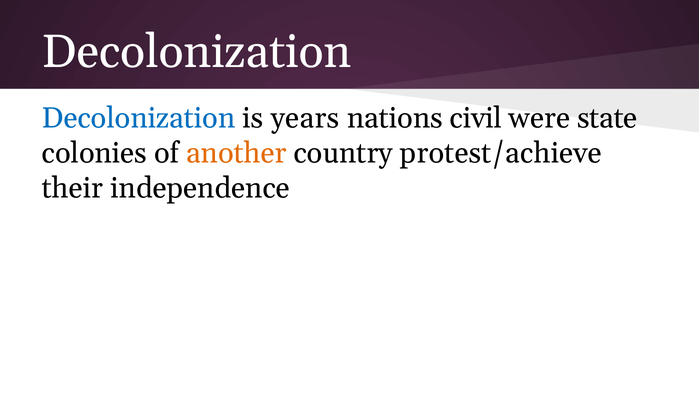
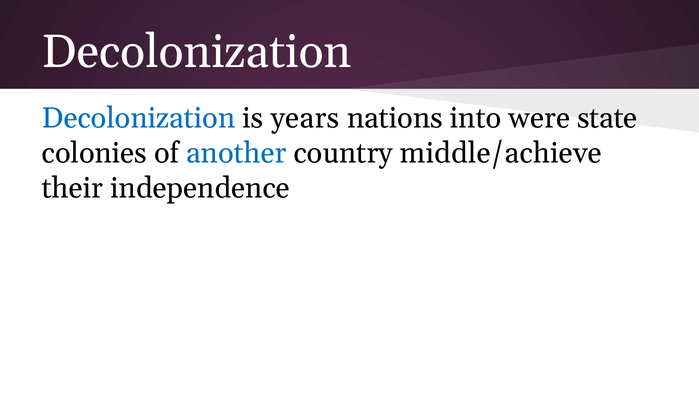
civil: civil -> into
another colour: orange -> blue
protest/achieve: protest/achieve -> middle/achieve
